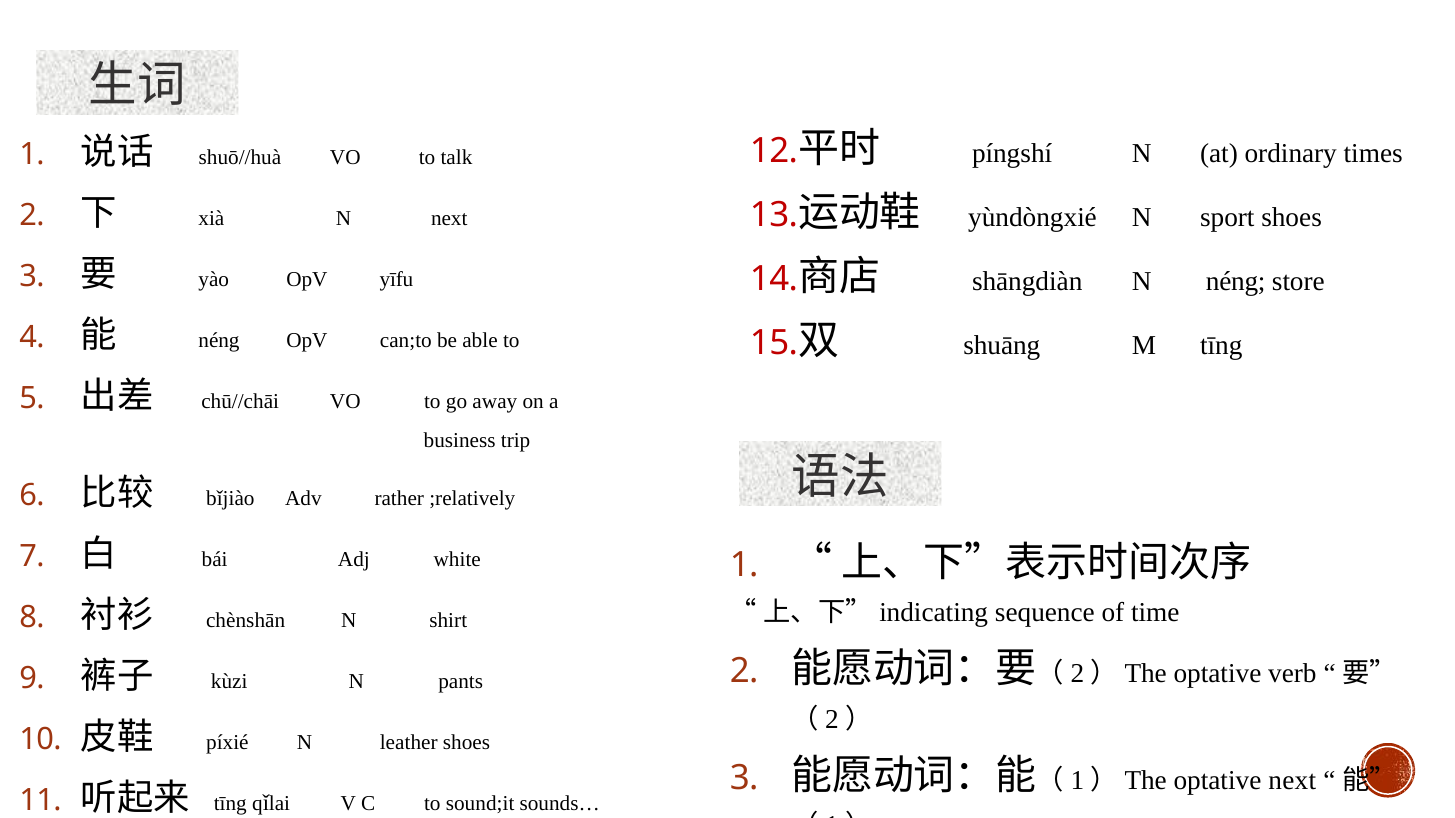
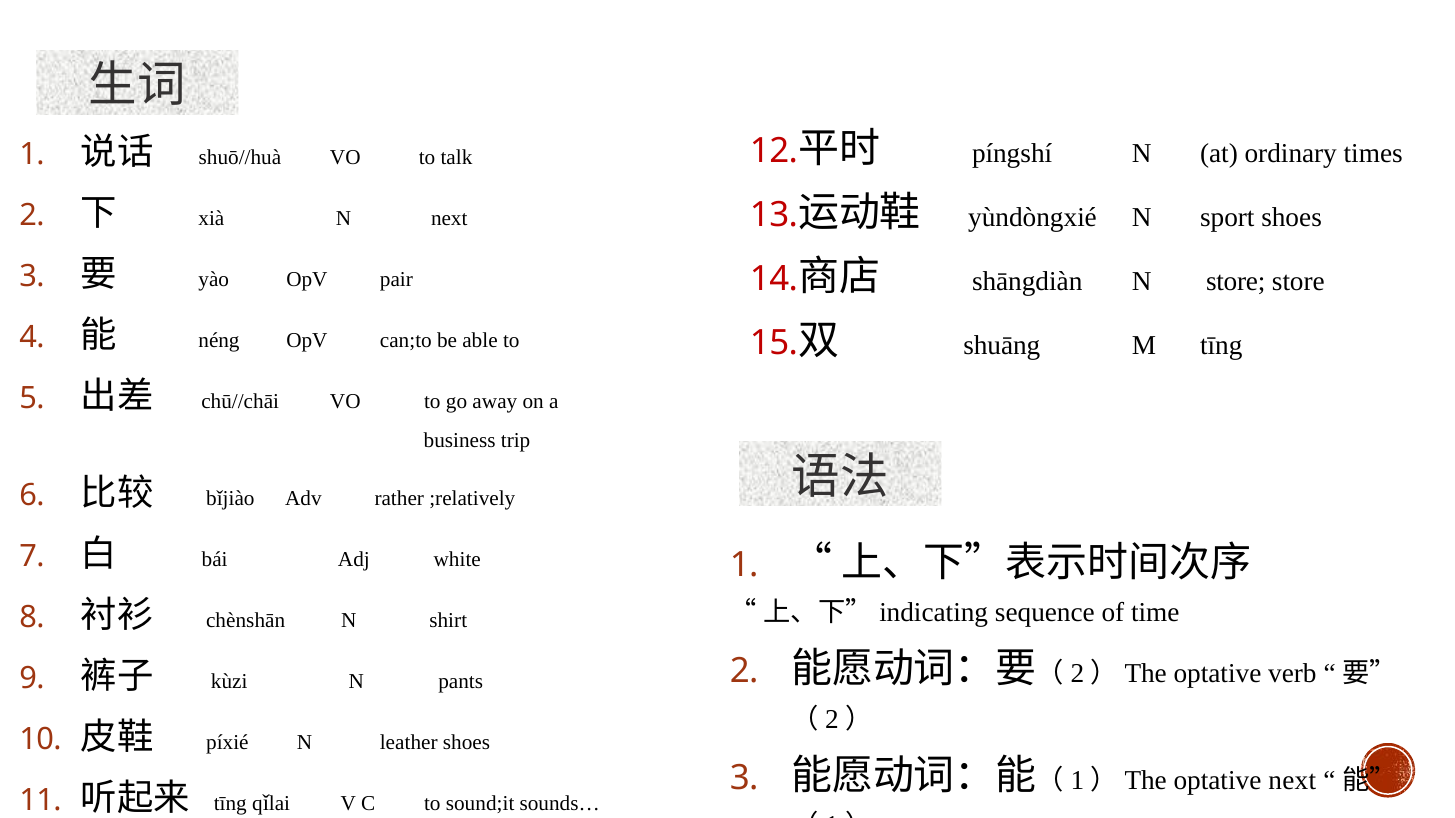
yīfu: yīfu -> pair
N néng: néng -> store
